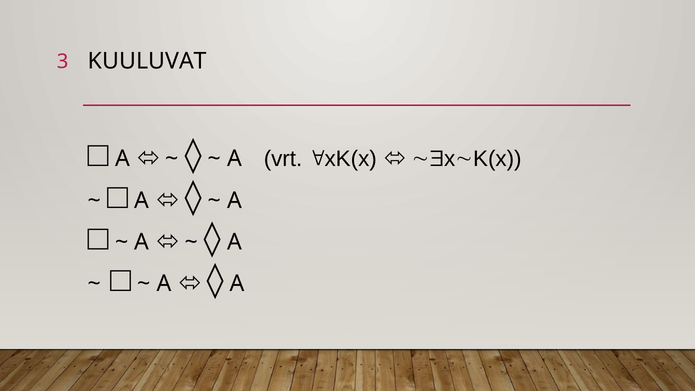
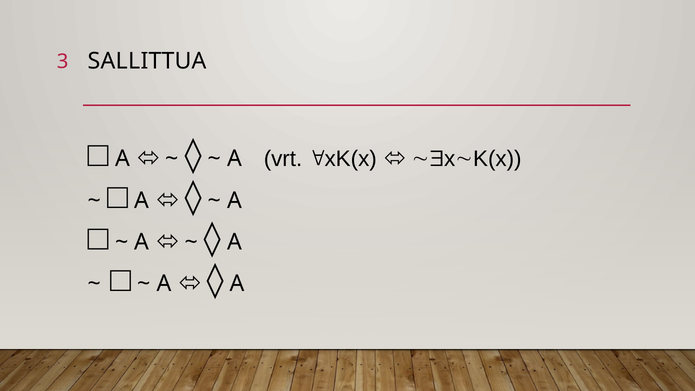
KUULUVAT: KUULUVAT -> SALLITTUA
